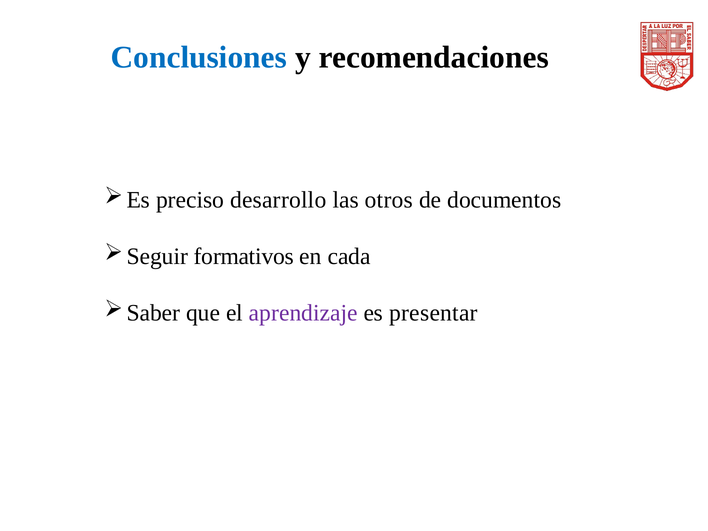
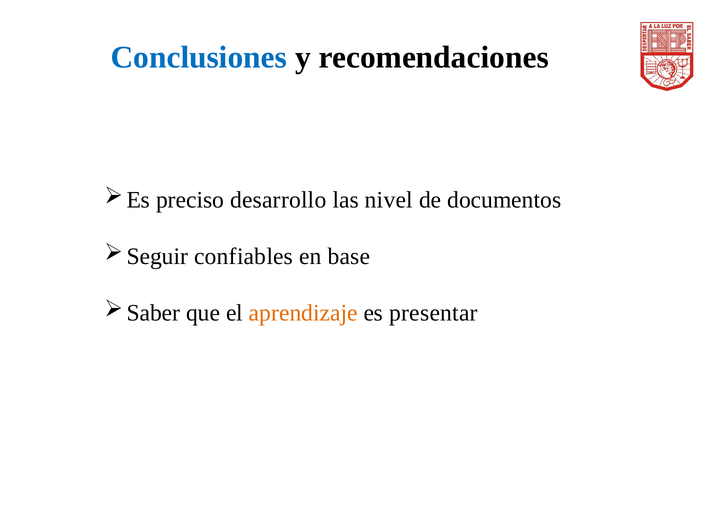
otros: otros -> nivel
formativos: formativos -> confiables
cada: cada -> base
aprendizaje colour: purple -> orange
